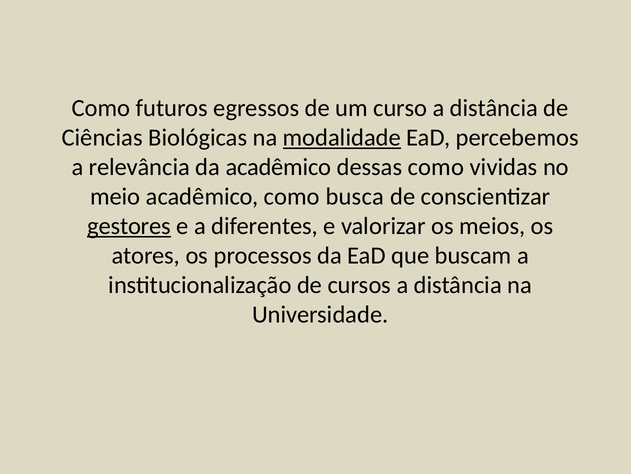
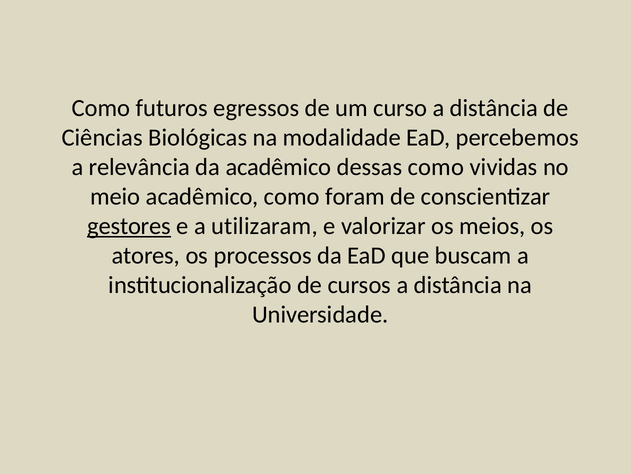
modalidade underline: present -> none
busca: busca -> foram
diferentes: diferentes -> utilizaram
